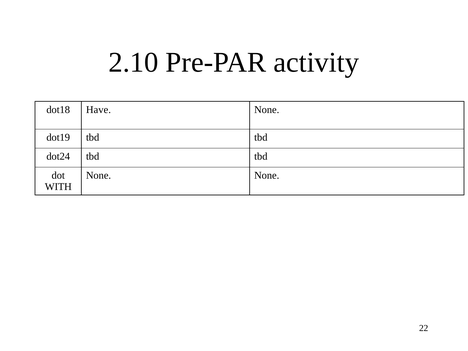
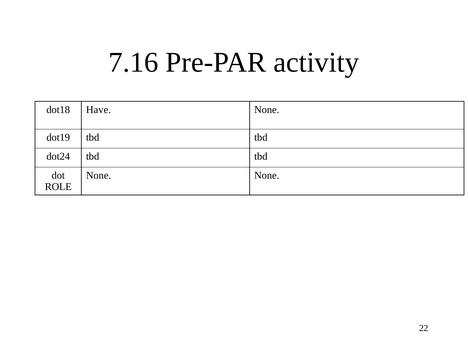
2.10: 2.10 -> 7.16
WITH: WITH -> ROLE
